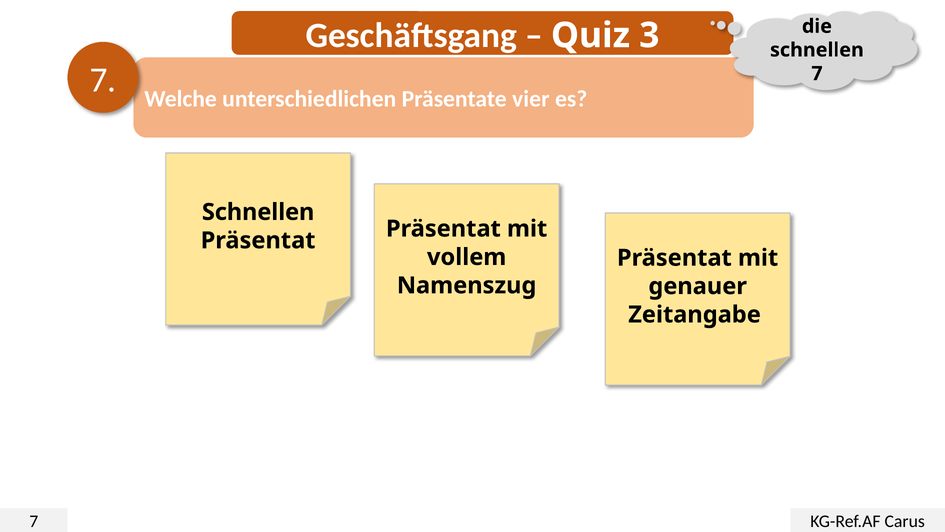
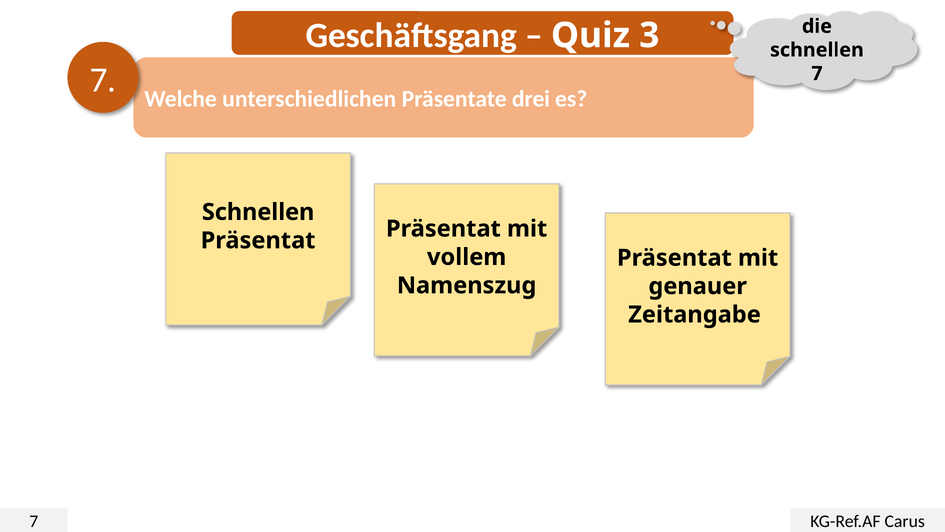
vier: vier -> drei
